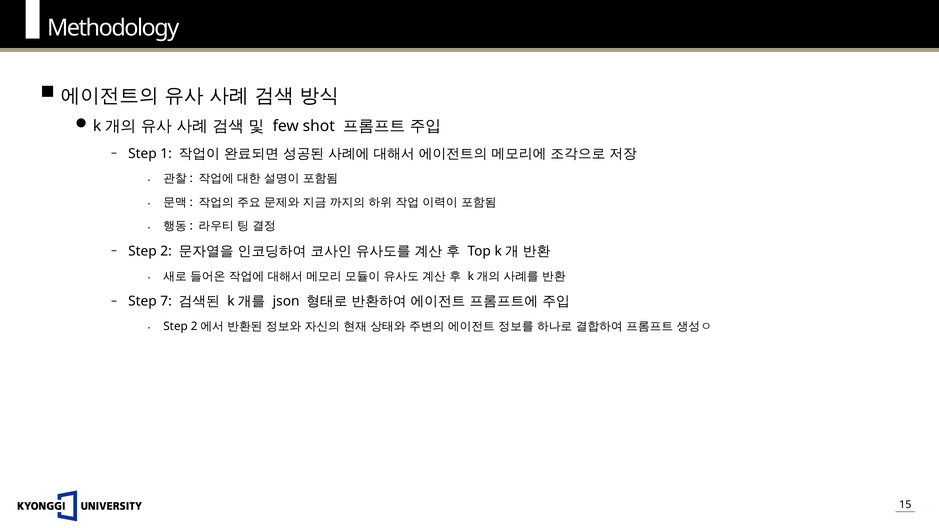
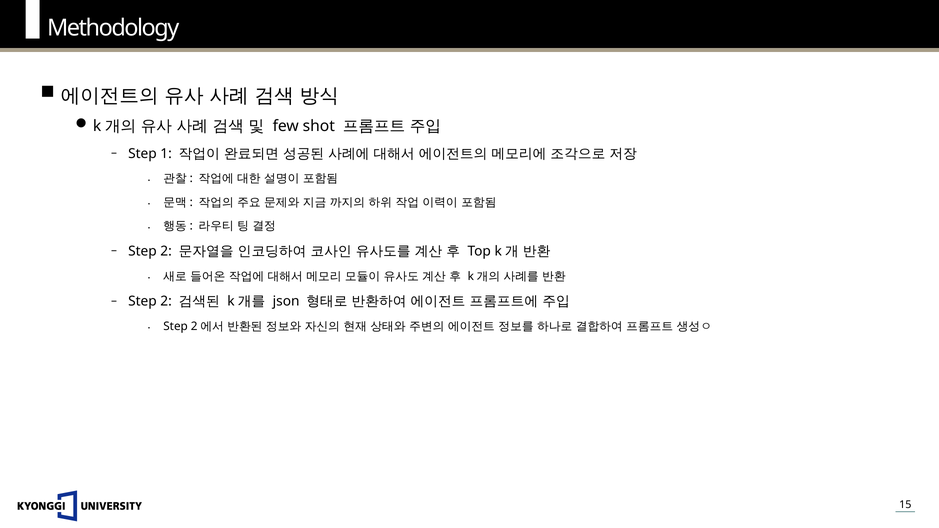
7 at (166, 301): 7 -> 2
